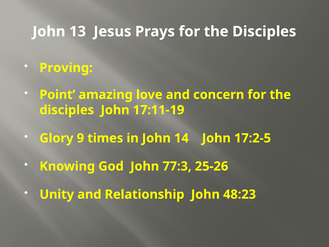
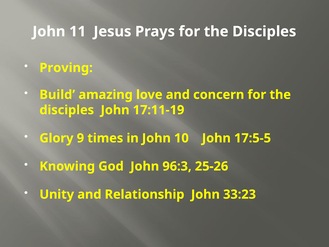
13: 13 -> 11
Point: Point -> Build
14: 14 -> 10
17:2-5: 17:2-5 -> 17:5-5
77:3: 77:3 -> 96:3
48:23: 48:23 -> 33:23
